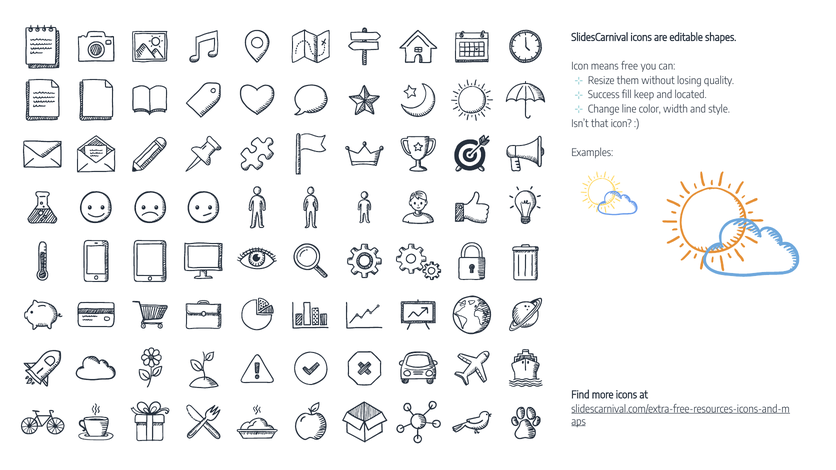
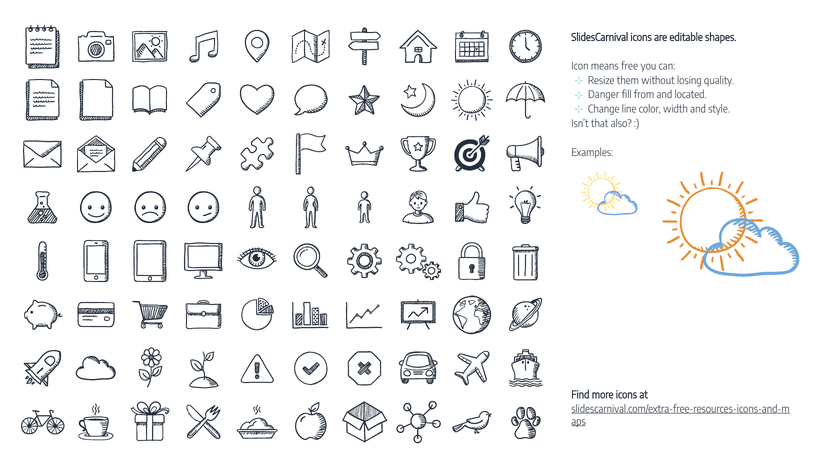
Success: Success -> Danger
keep: keep -> from
that icon: icon -> also
